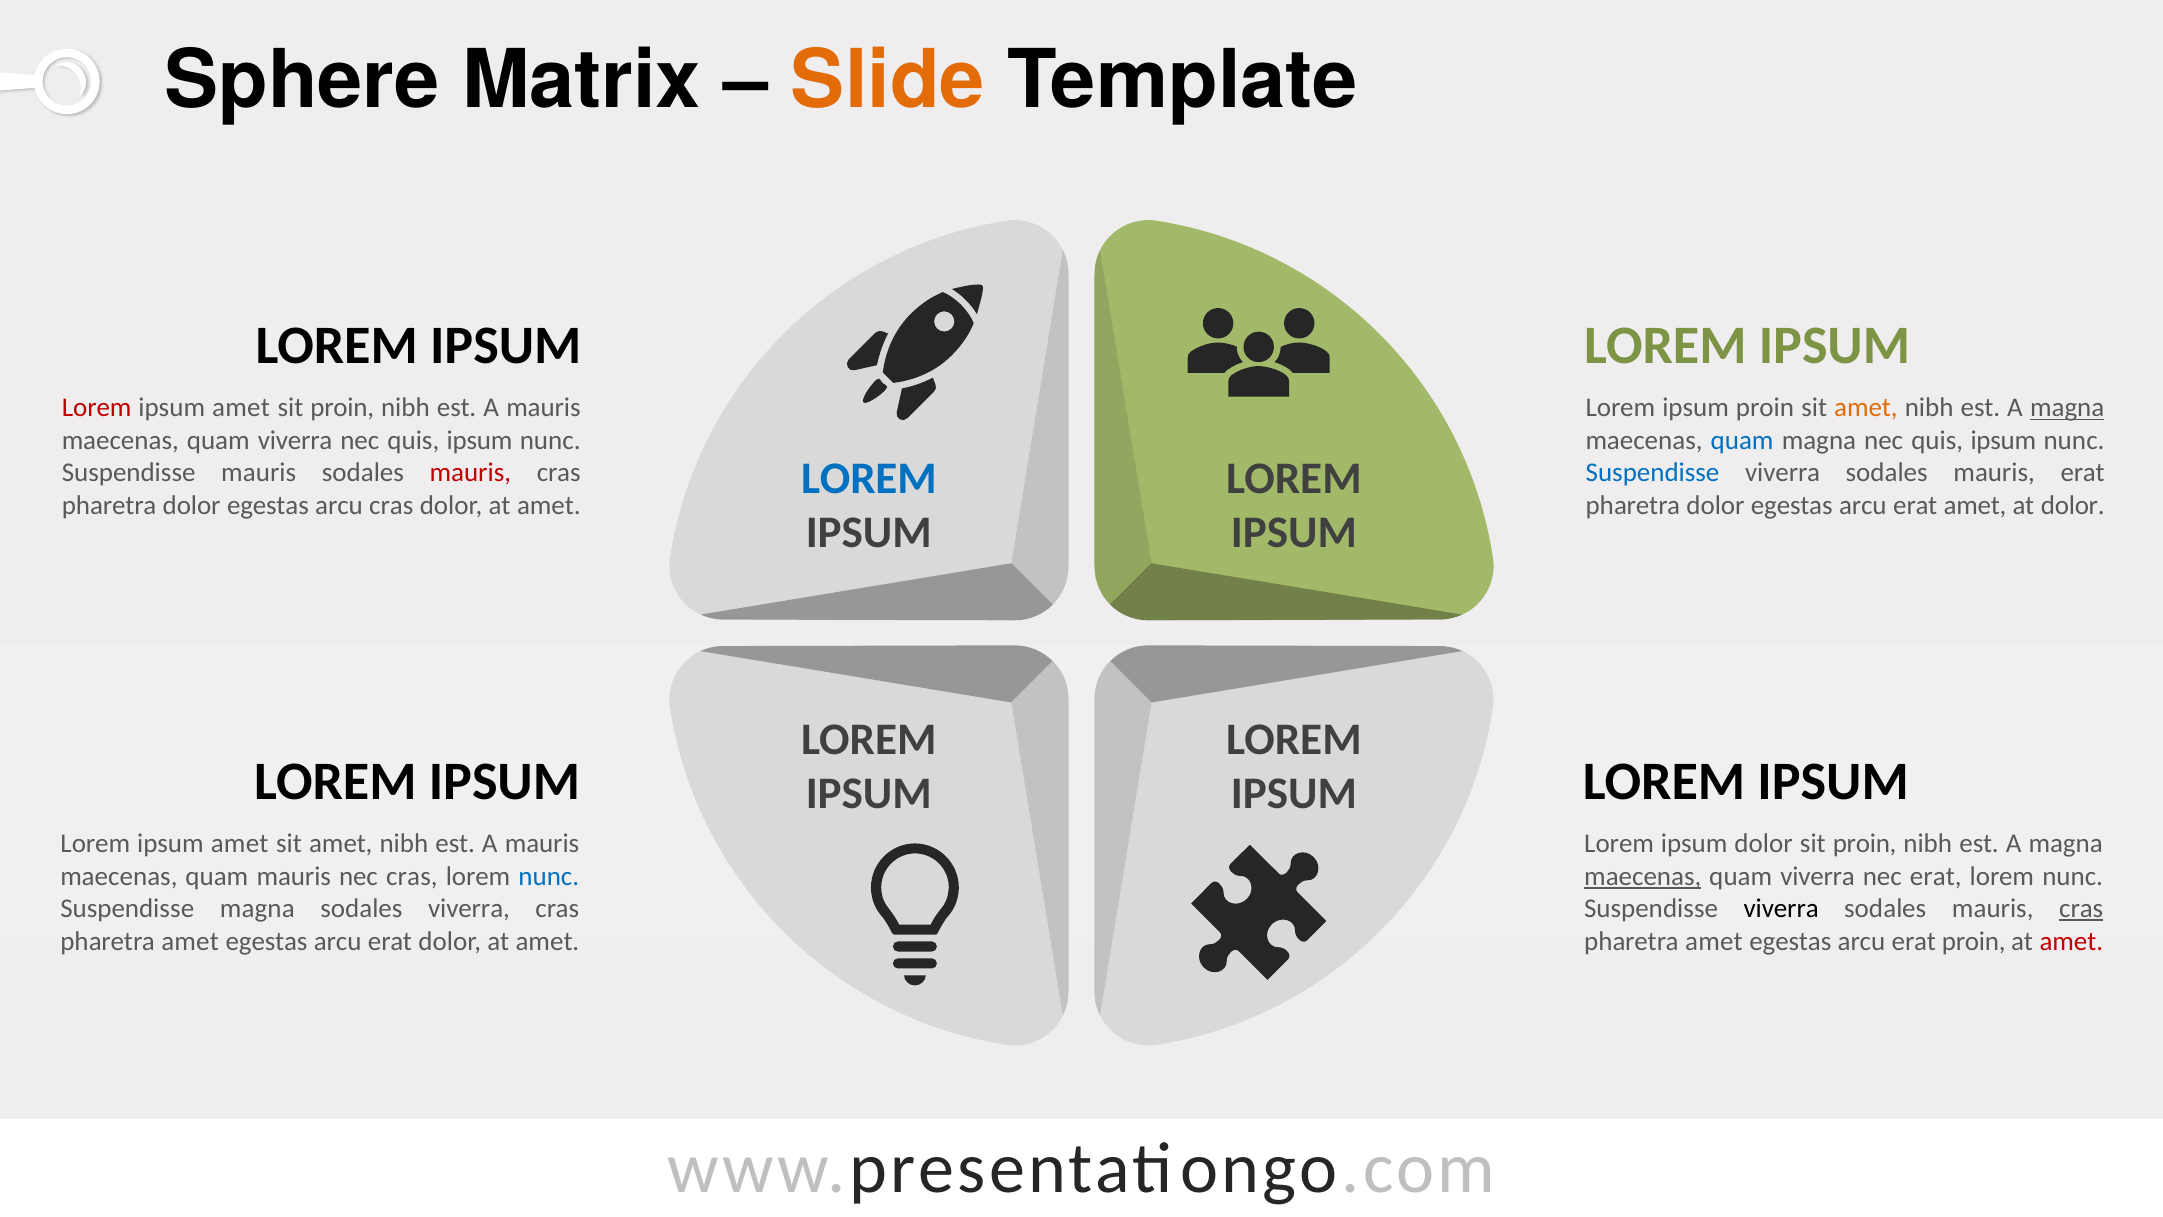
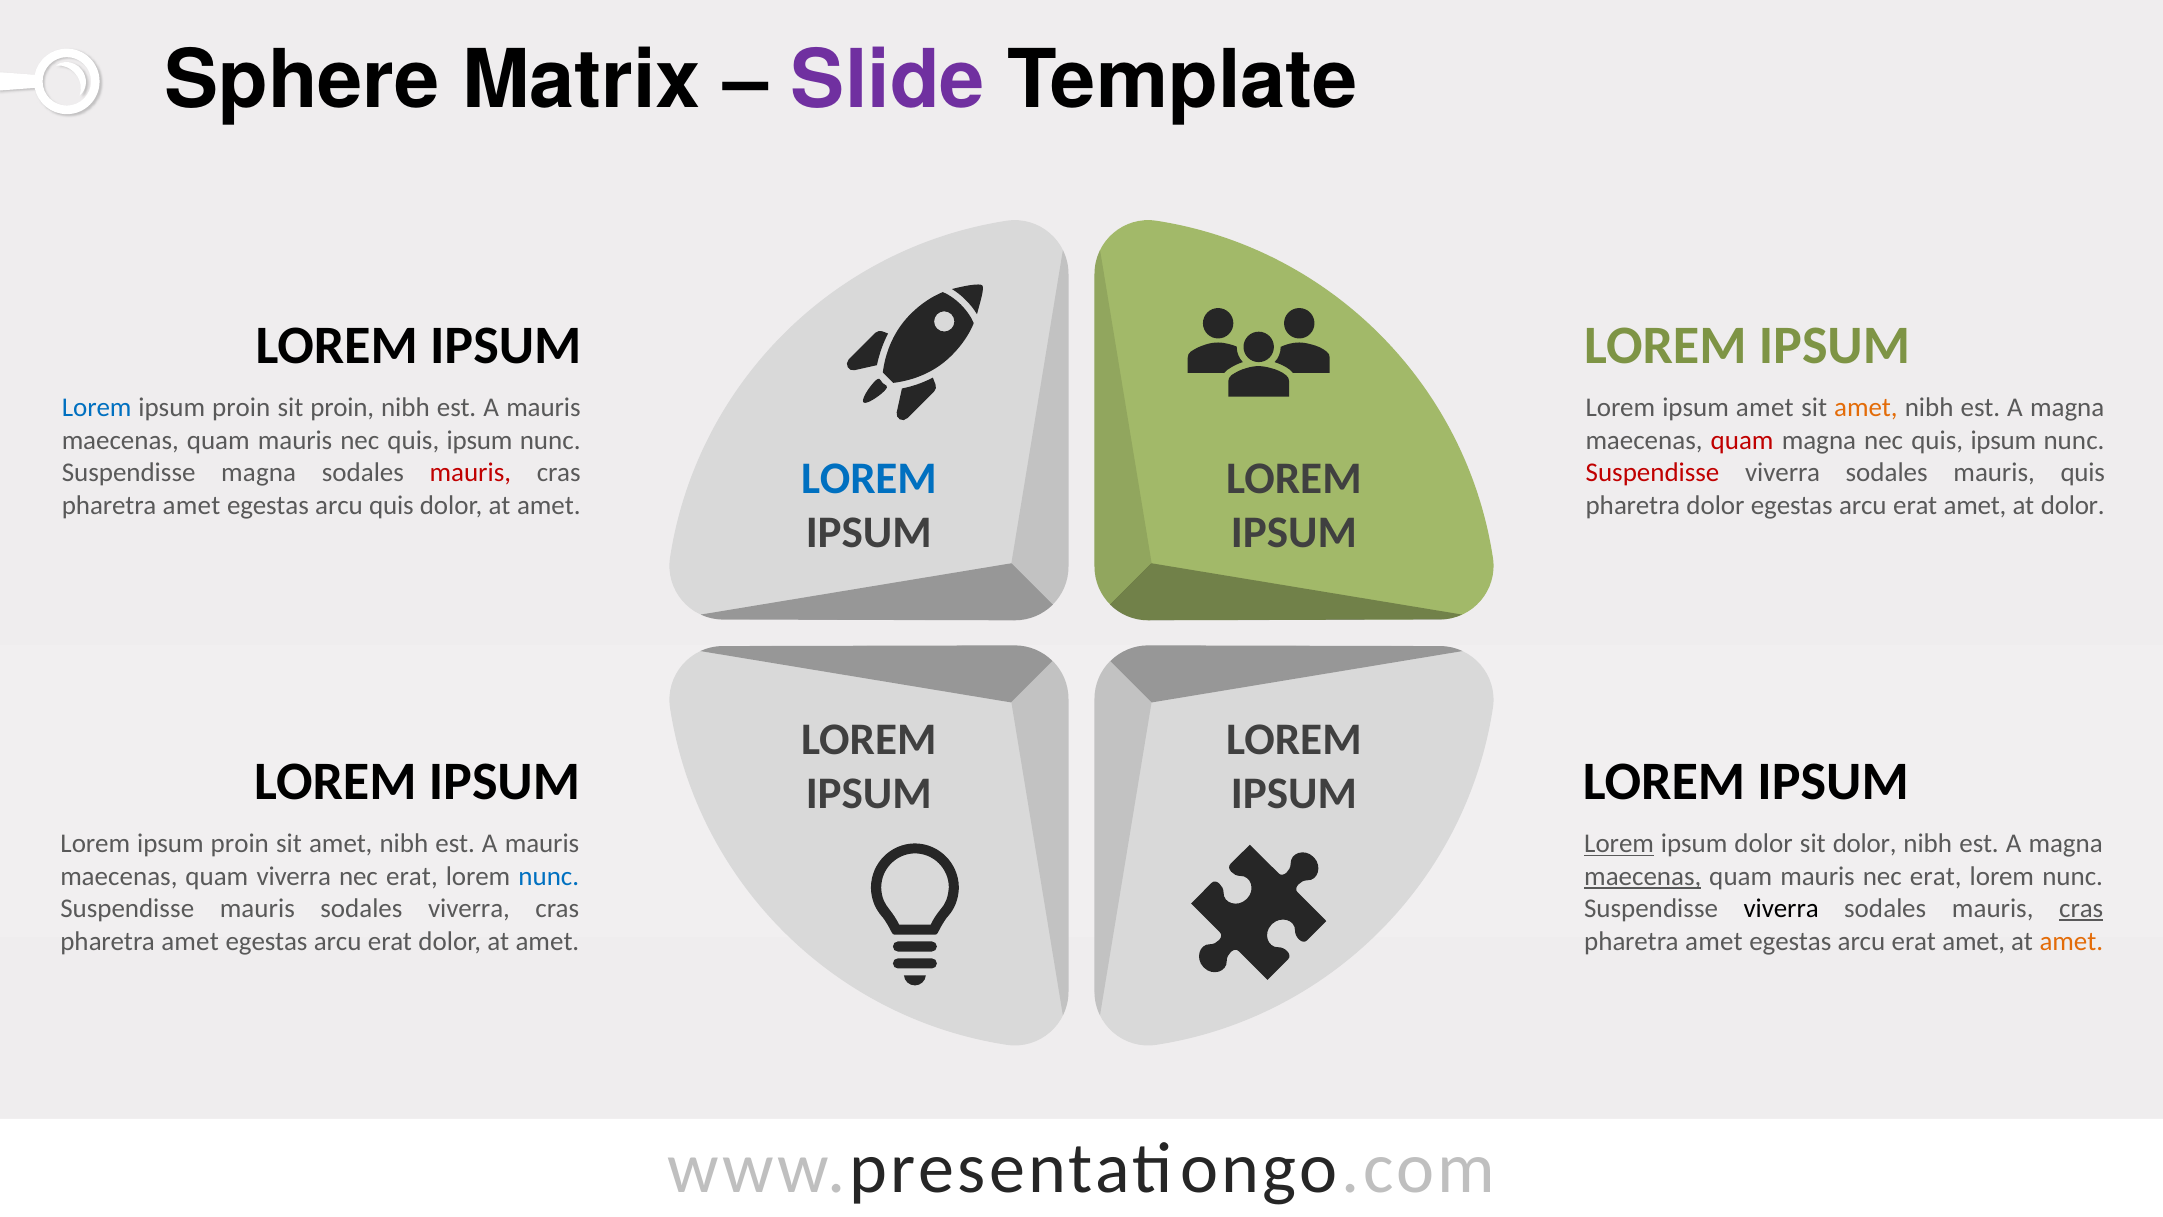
Slide colour: orange -> purple
Lorem at (97, 408) colour: red -> blue
amet at (241, 408): amet -> proin
ipsum proin: proin -> amet
magna at (2067, 408) underline: present -> none
viverra at (295, 440): viverra -> mauris
quam at (1742, 440) colour: blue -> red
Suspendisse mauris: mauris -> magna
Suspendisse at (1653, 473) colour: blue -> red
mauris erat: erat -> quis
dolor at (192, 505): dolor -> amet
arcu cras: cras -> quis
amet at (240, 844): amet -> proin
Lorem at (1619, 844) underline: none -> present
dolor sit proin: proin -> dolor
quam mauris: mauris -> viverra
cras at (412, 876): cras -> erat
viverra at (1818, 876): viverra -> mauris
Suspendisse magna: magna -> mauris
proin at (1974, 941): proin -> amet
amet at (2071, 941) colour: red -> orange
